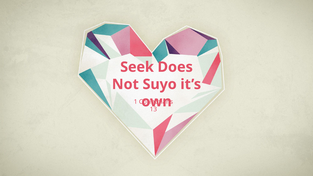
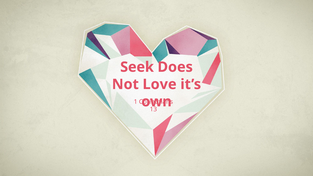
Suyo: Suyo -> Love
